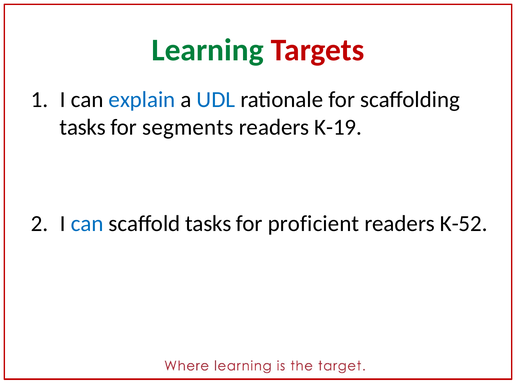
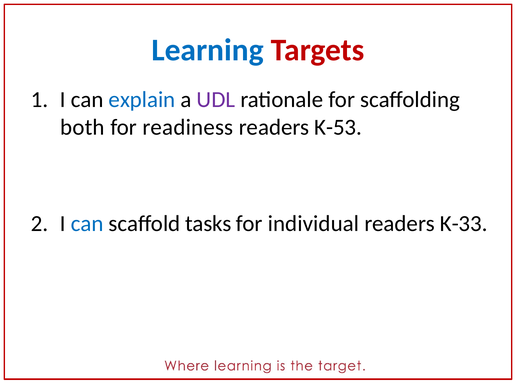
Learning colour: green -> blue
UDL colour: blue -> purple
tasks at (83, 127): tasks -> both
segments: segments -> readiness
K-19: K-19 -> K-53
proficient: proficient -> individual
K-52: K-52 -> K-33
